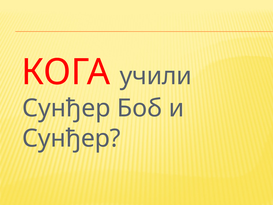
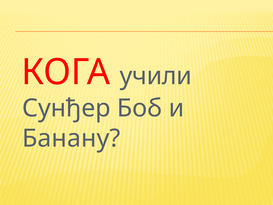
Сунђер at (71, 138): Сунђер -> Банану
